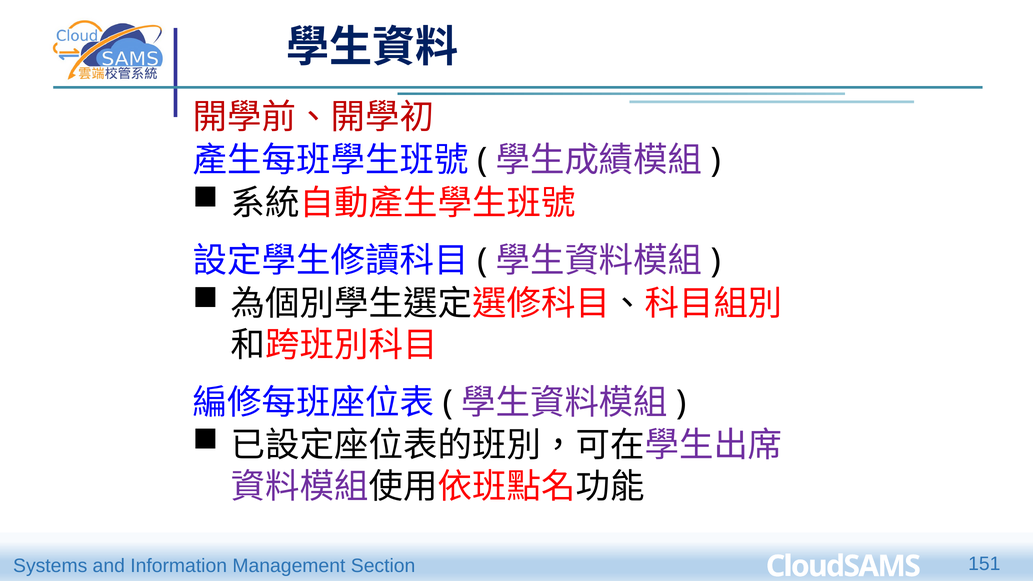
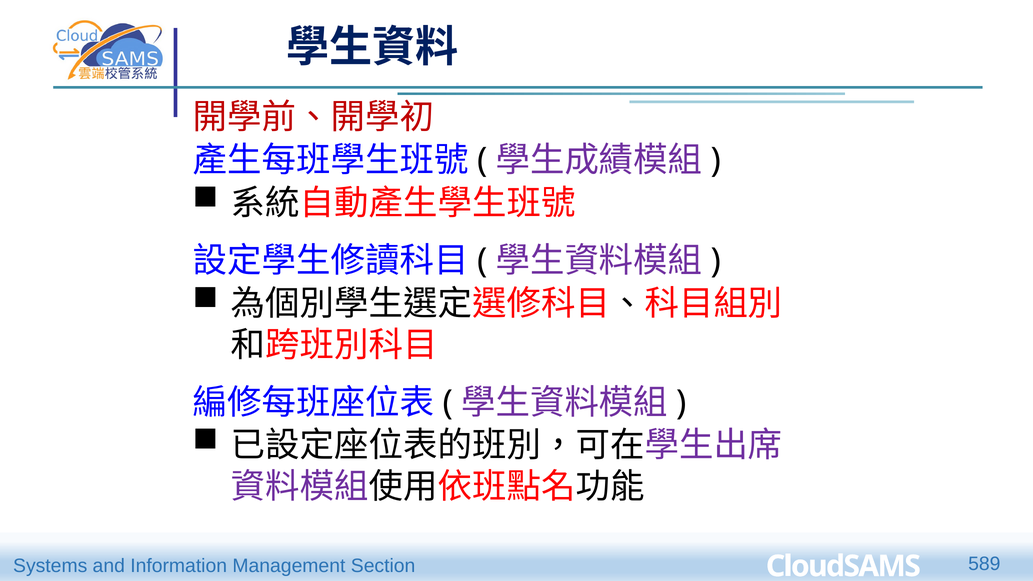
151: 151 -> 589
